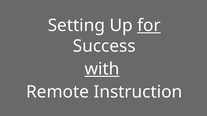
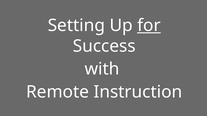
with underline: present -> none
